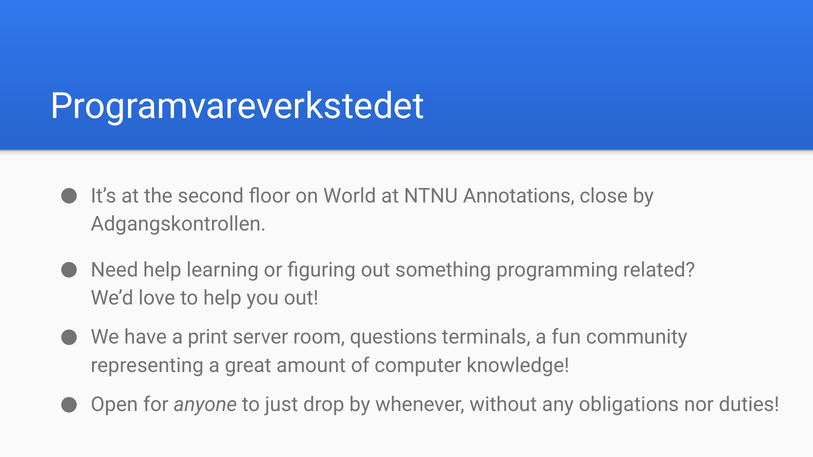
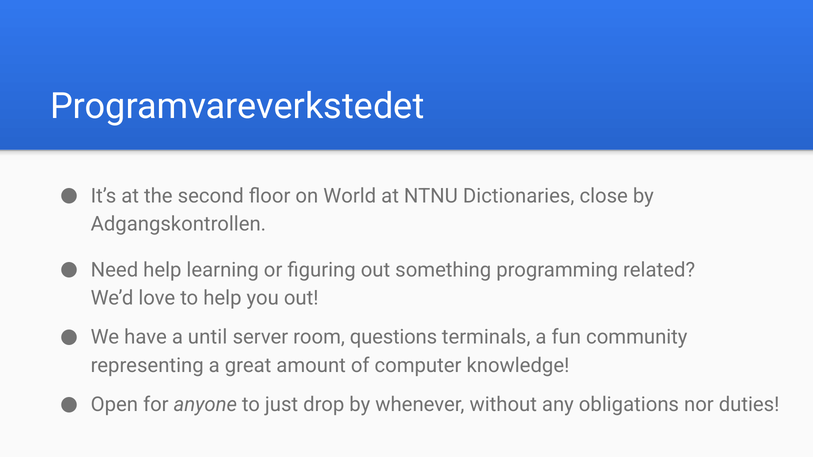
Annotations: Annotations -> Dictionaries
print: print -> until
